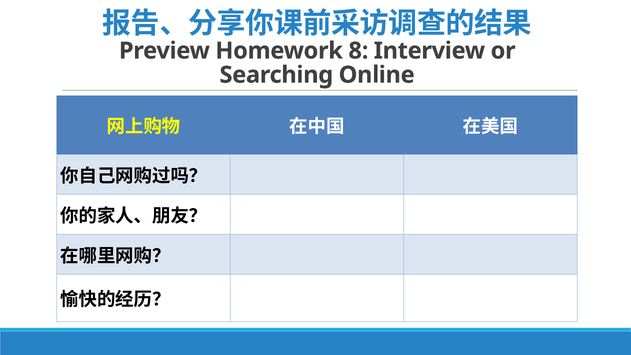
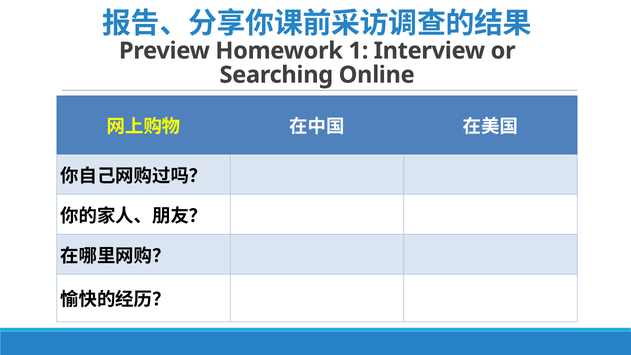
8: 8 -> 1
